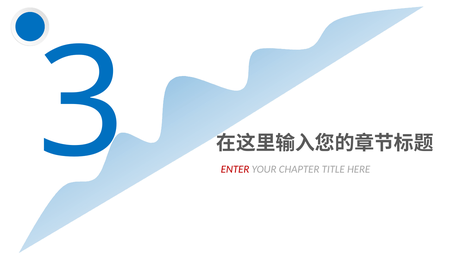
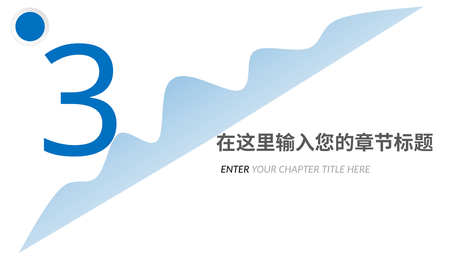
ENTER colour: red -> black
